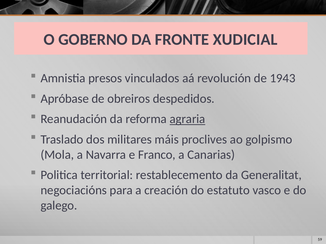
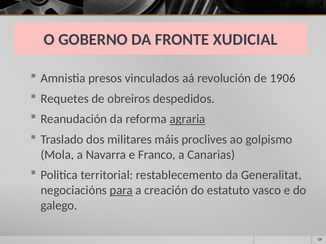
1943: 1943 -> 1906
Apróbase: Apróbase -> Requetes
para underline: none -> present
